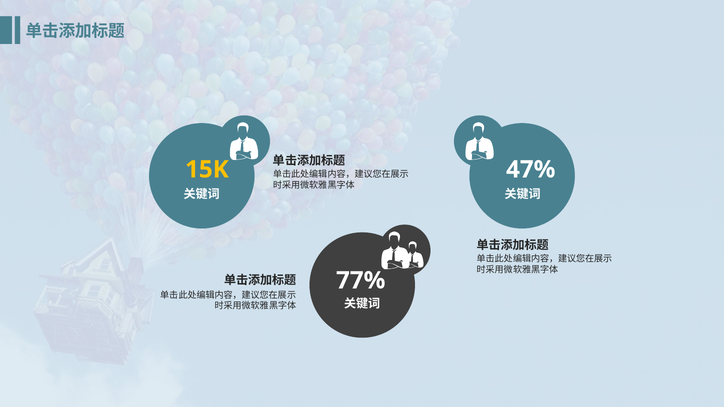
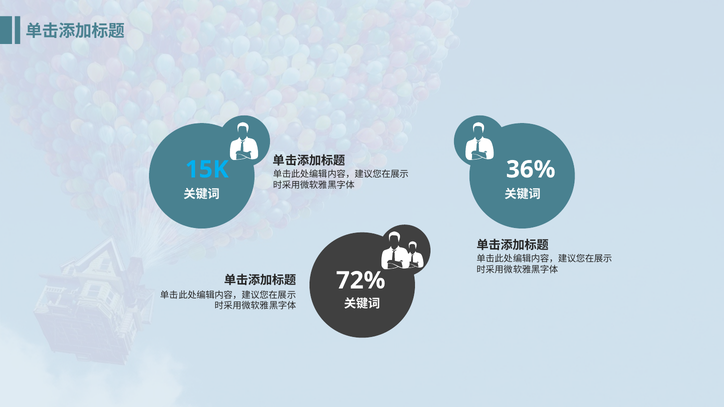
15K colour: yellow -> light blue
47%: 47% -> 36%
77%: 77% -> 72%
